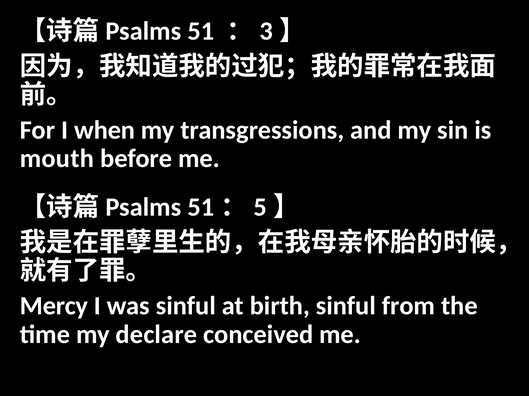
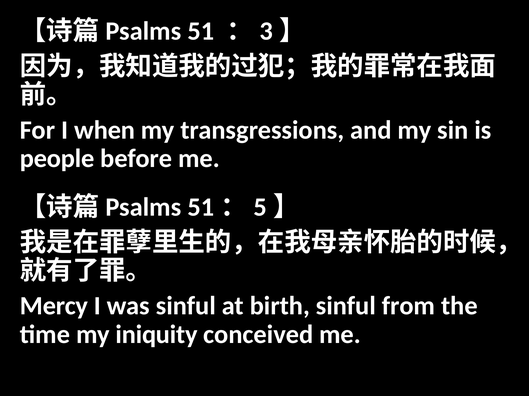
mouth: mouth -> people
declare: declare -> iniquity
